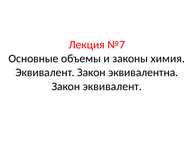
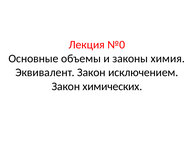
№7: №7 -> №0
эквивалентна: эквивалентна -> исключением
Закон эквивалент: эквивалент -> химических
